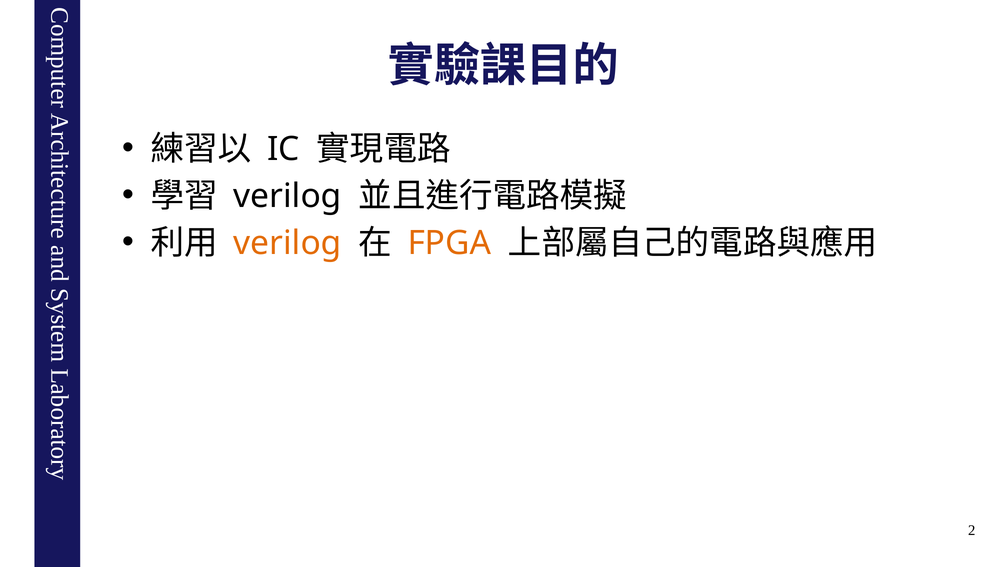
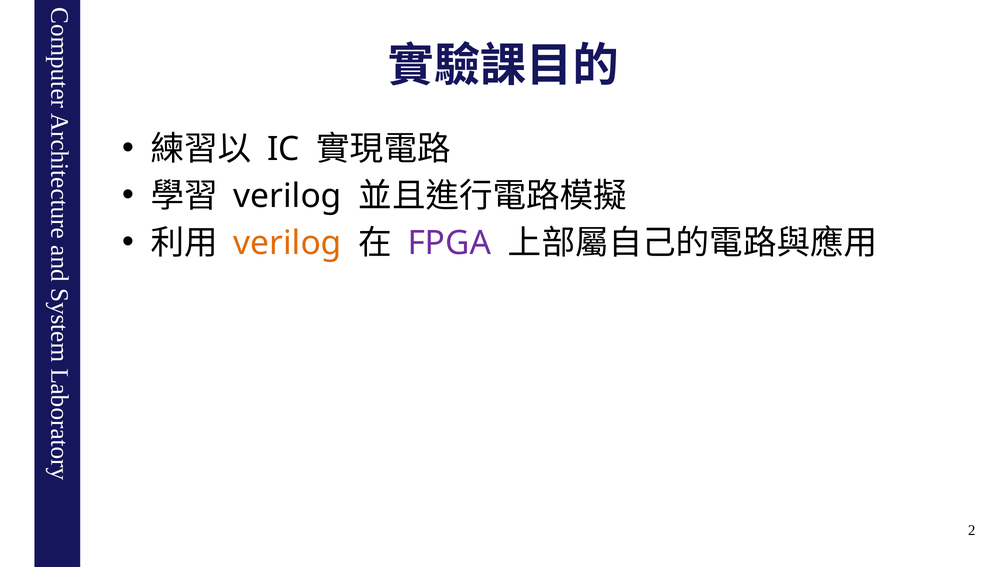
FPGA colour: orange -> purple
